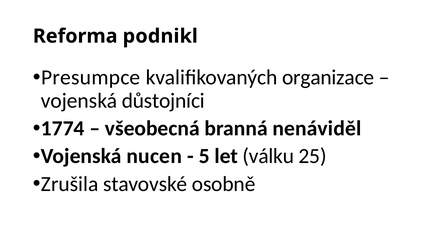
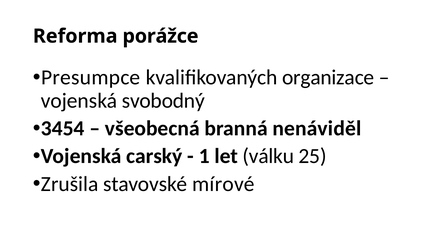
podnikl: podnikl -> porážce
důstojníci: důstojníci -> svobodný
1774: 1774 -> 3454
nucen: nucen -> carský
5: 5 -> 1
osobně: osobně -> mírové
